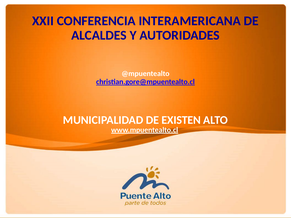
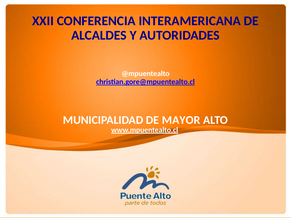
EXISTEN: EXISTEN -> MAYOR
